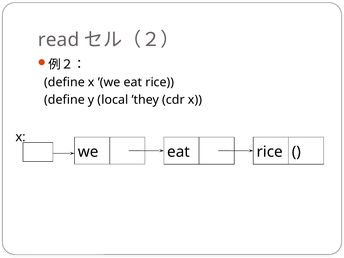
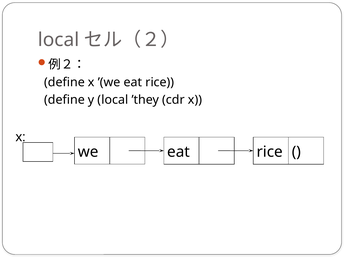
read at (59, 40): read -> local
